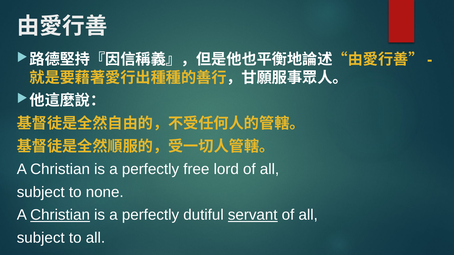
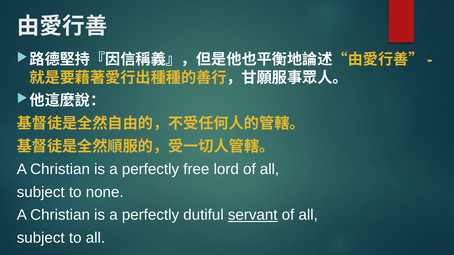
Christian at (60, 215) underline: present -> none
